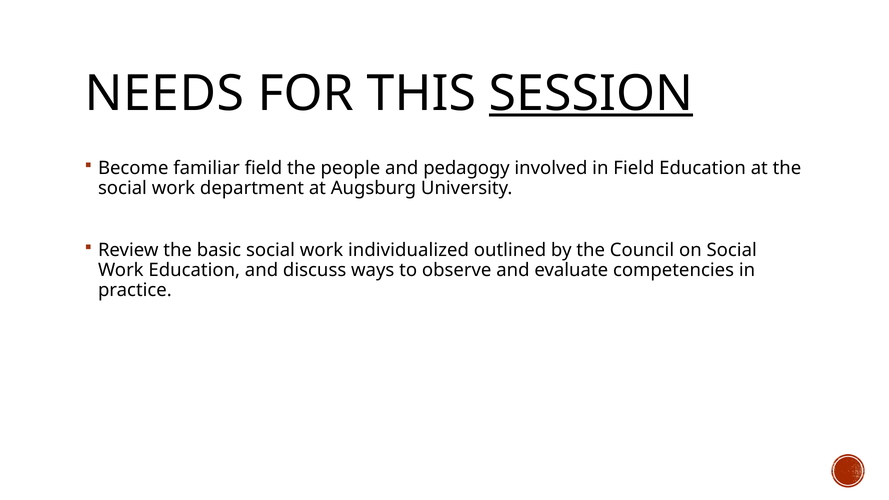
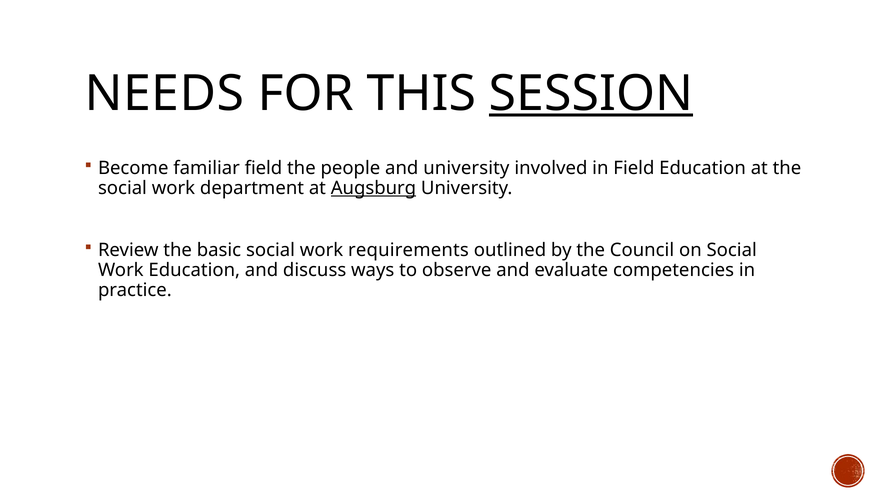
and pedagogy: pedagogy -> university
Augsburg underline: none -> present
individualized: individualized -> requirements
